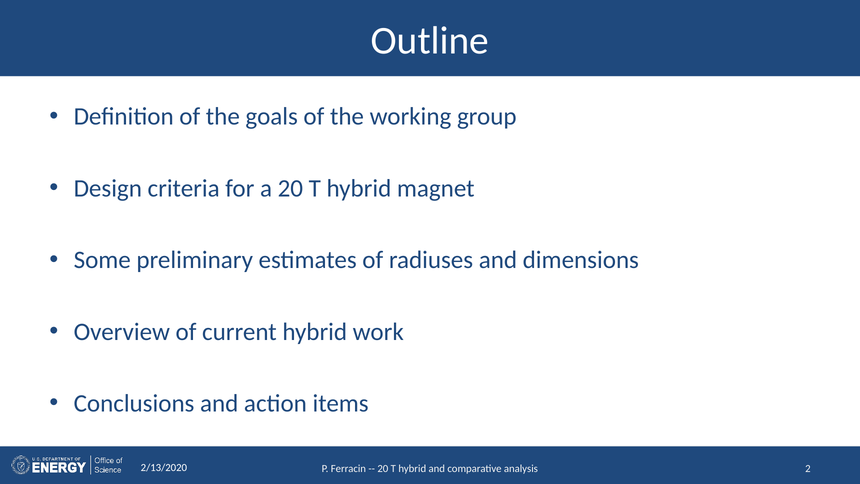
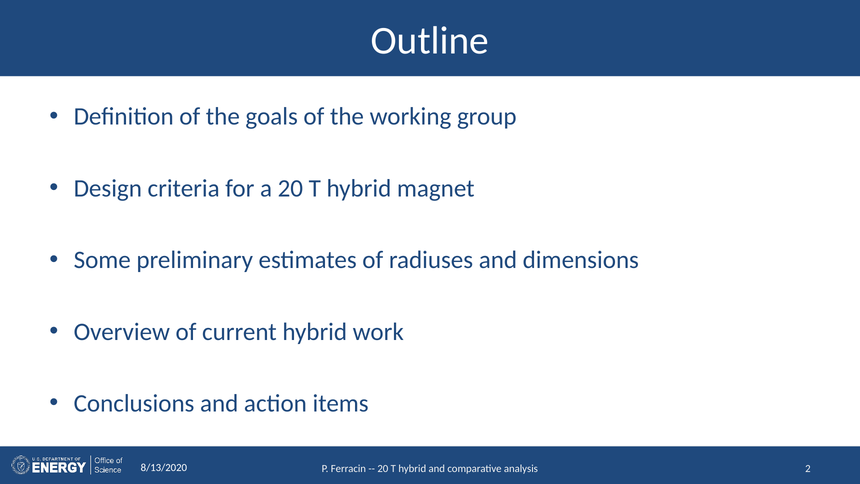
2/13/2020: 2/13/2020 -> 8/13/2020
